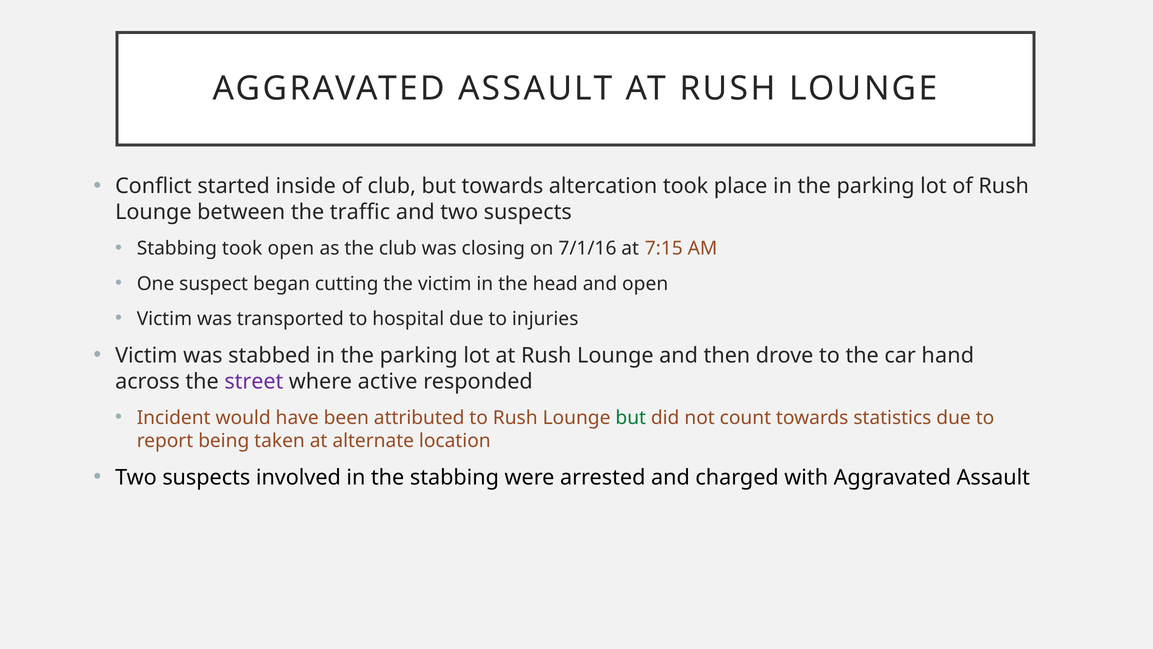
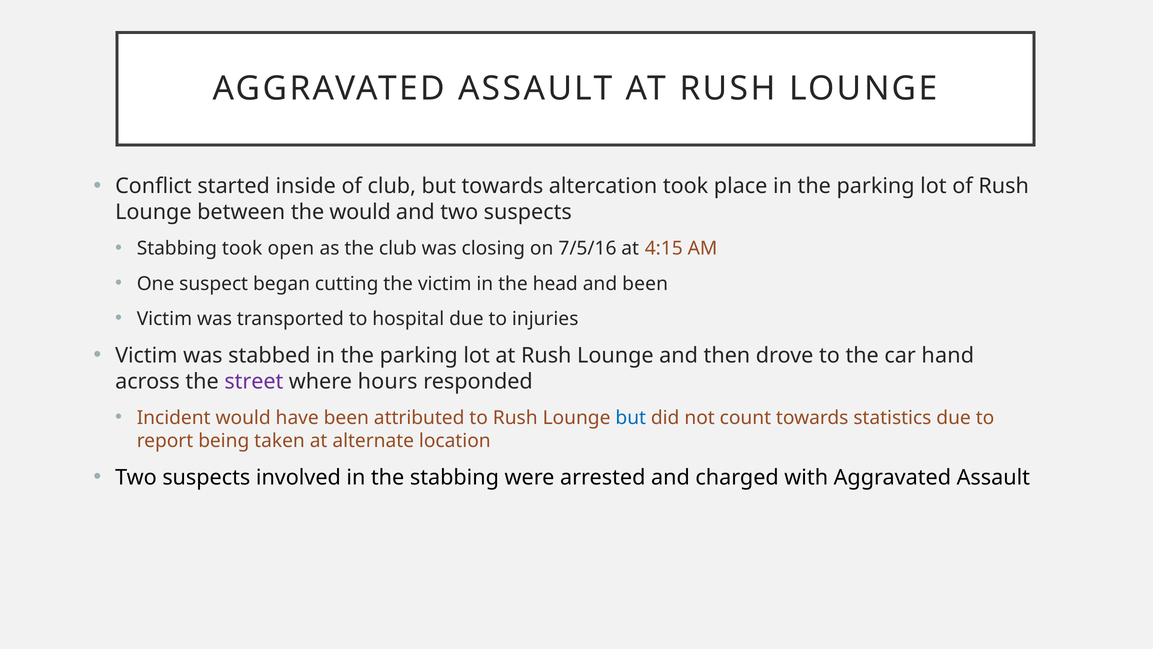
the traffic: traffic -> would
7/1/16: 7/1/16 -> 7/5/16
7:15: 7:15 -> 4:15
and open: open -> been
active: active -> hours
but at (631, 417) colour: green -> blue
